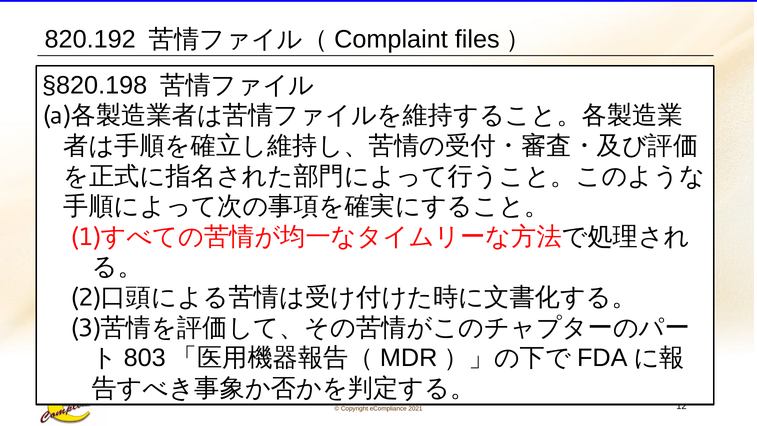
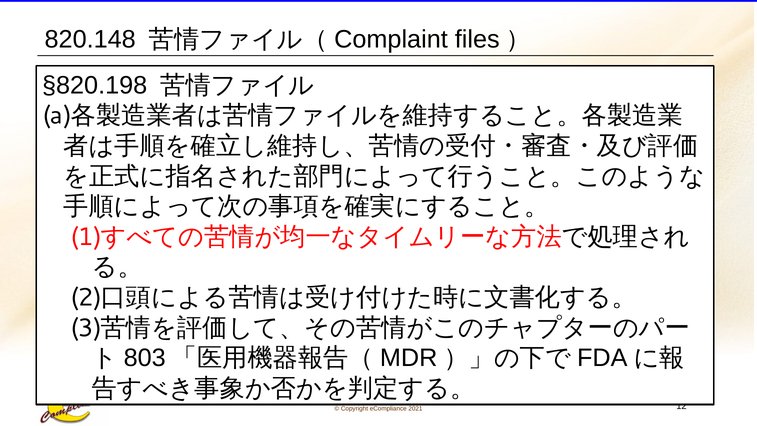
820.192: 820.192 -> 820.148
